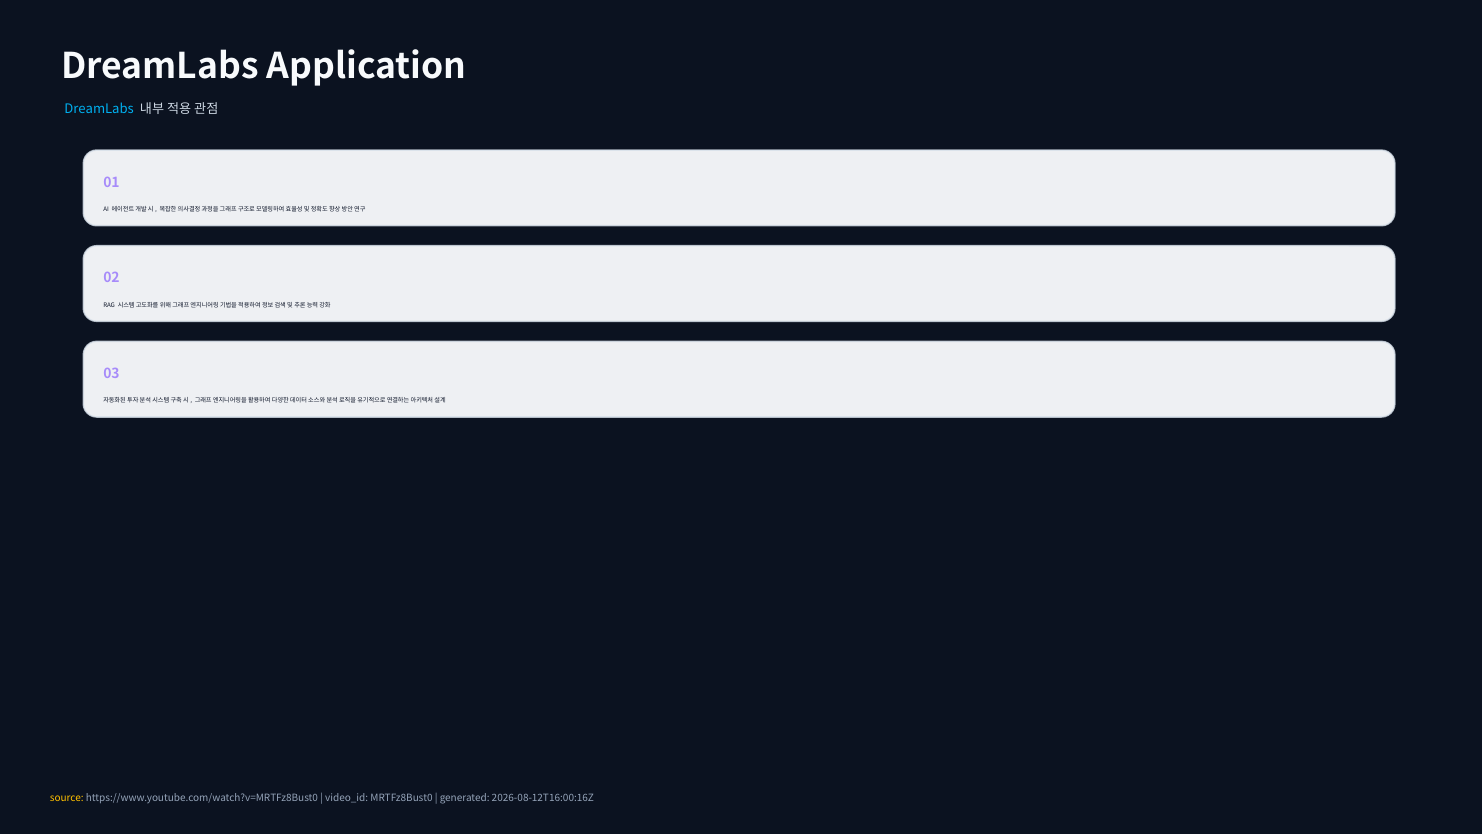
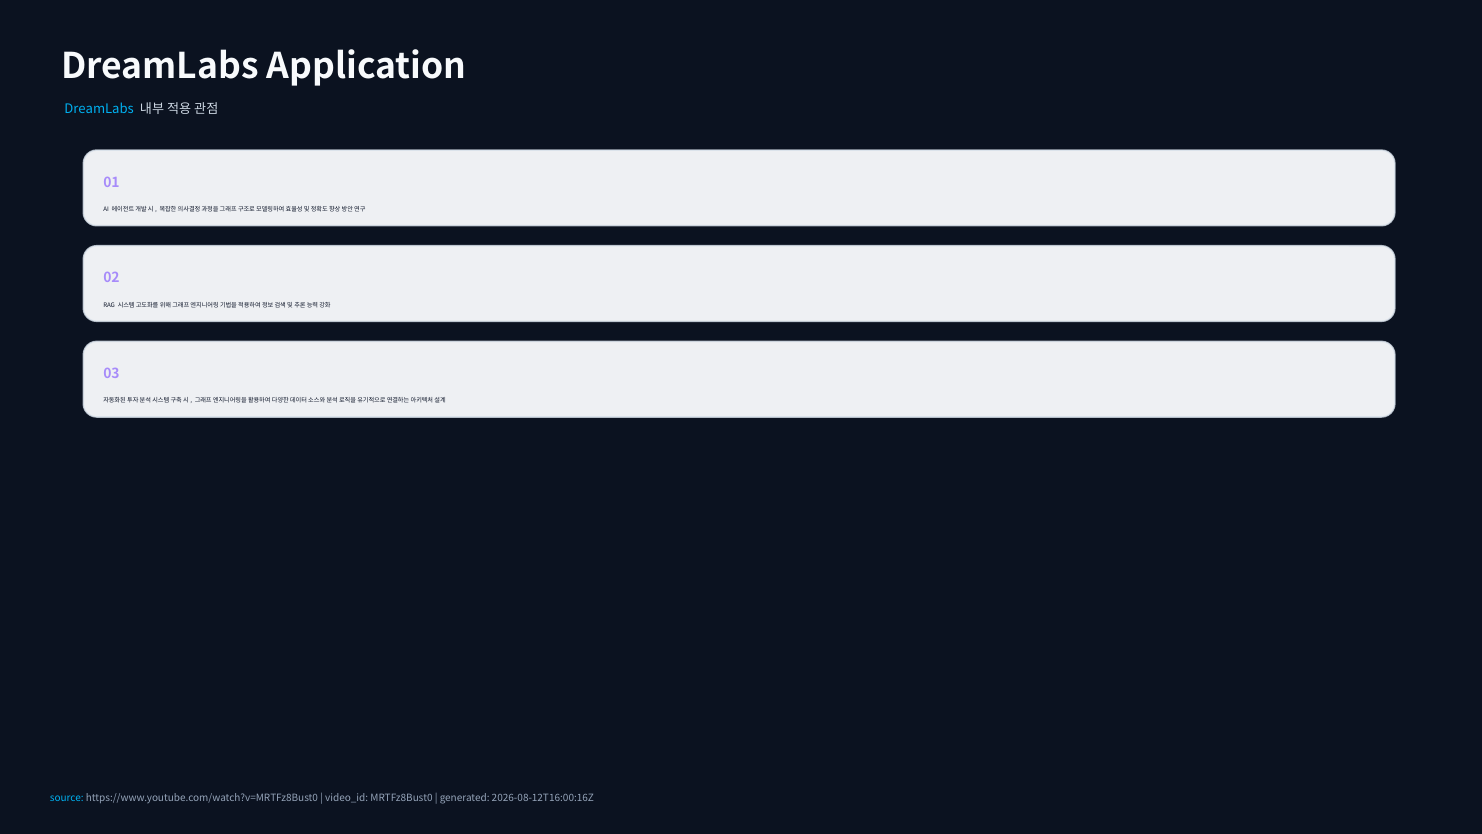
source colour: yellow -> light blue
